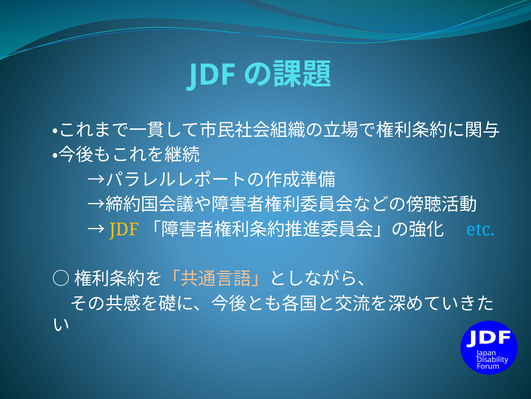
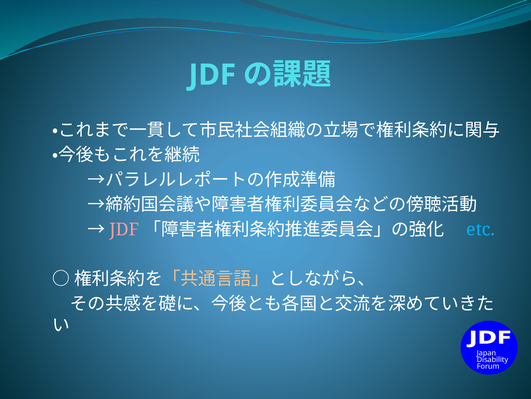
JDF at (124, 229) colour: yellow -> pink
